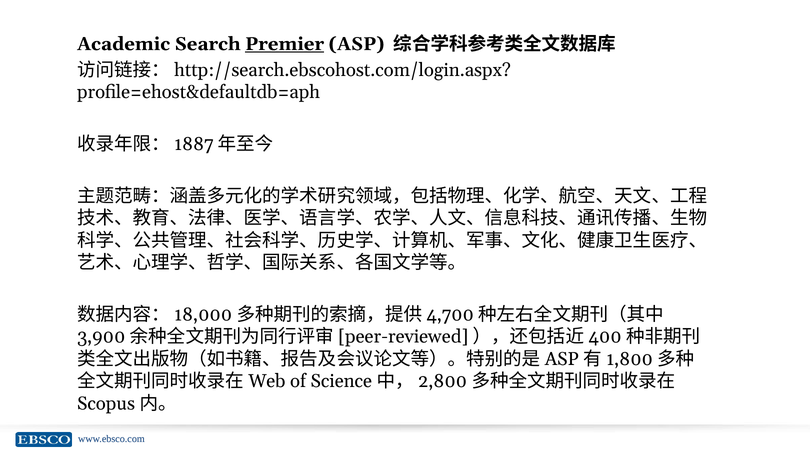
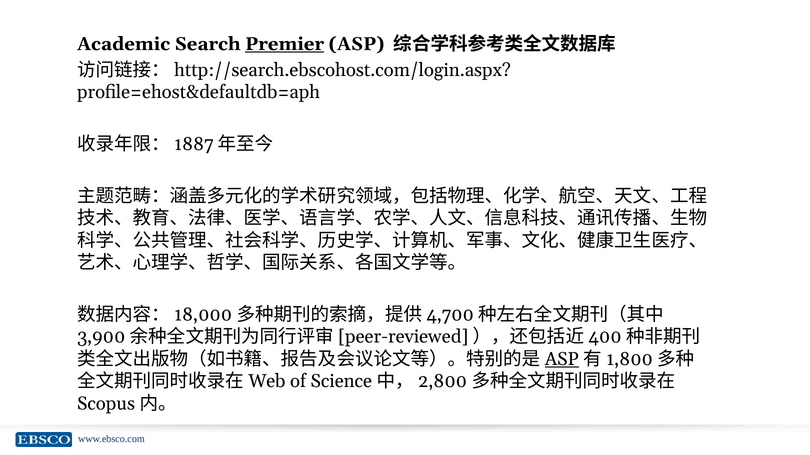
ASP at (562, 359) underline: none -> present
